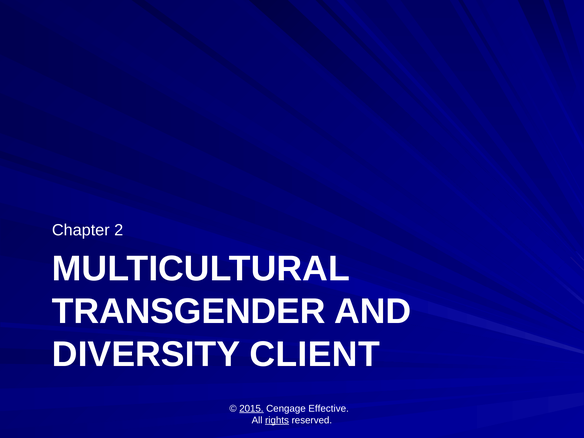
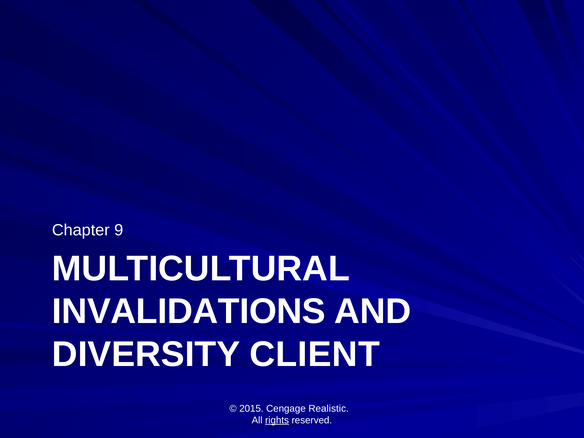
2: 2 -> 9
TRANSGENDER: TRANSGENDER -> INVALIDATIONS
2015 underline: present -> none
Effective: Effective -> Realistic
